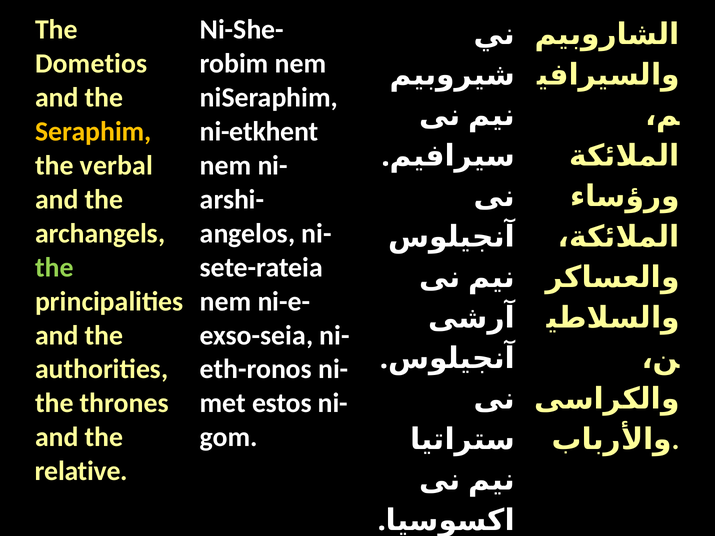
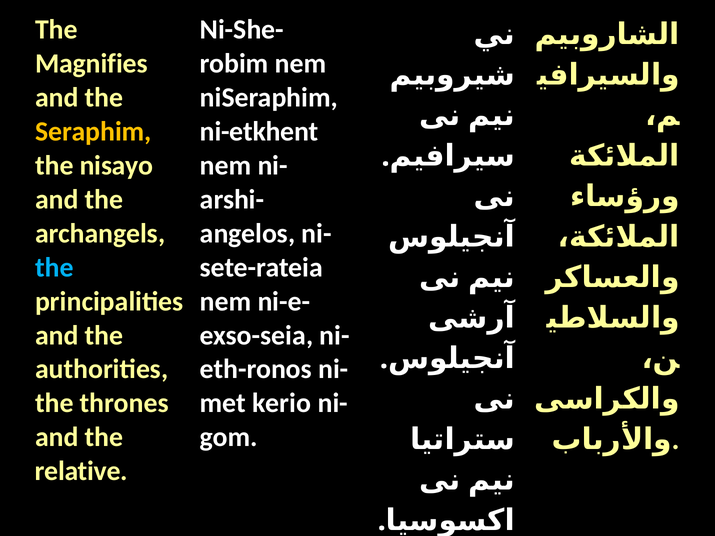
Dometios: Dometios -> Magnifies
verbal: verbal -> nisayo
the at (54, 268) colour: light green -> light blue
estos: estos -> kerio
